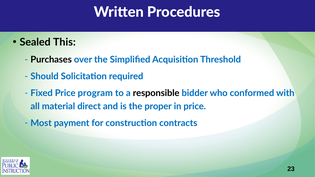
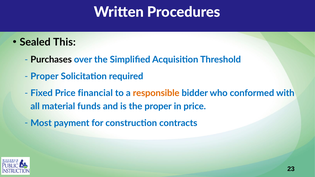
Should at (45, 76): Should -> Proper
program: program -> financial
responsible colour: black -> orange
direct: direct -> funds
